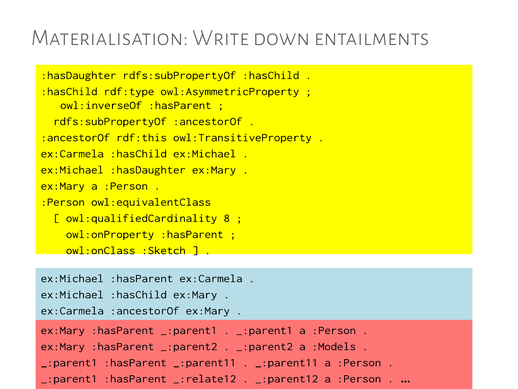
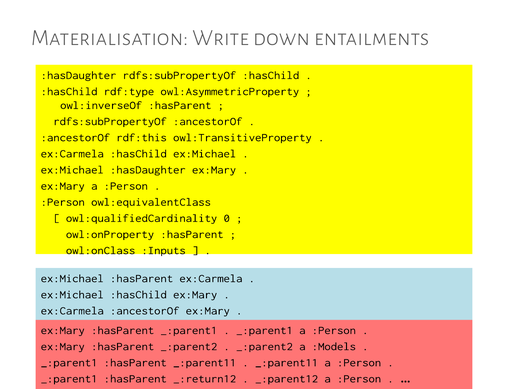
8: 8 -> 0
:Sketch: :Sketch -> :Inputs
_:relate12: _:relate12 -> _:return12
